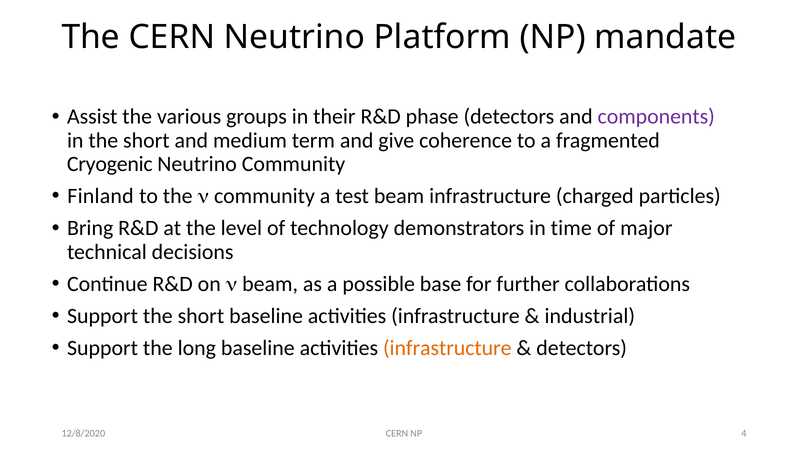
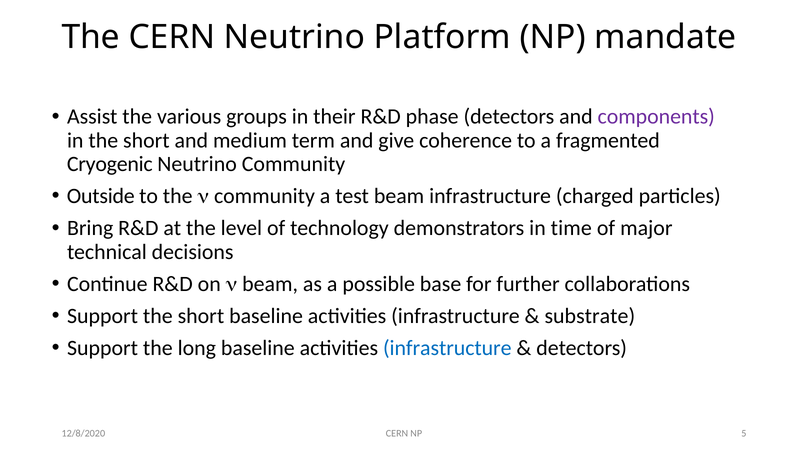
Finland: Finland -> Outside
industrial: industrial -> substrate
infrastructure at (447, 348) colour: orange -> blue
4: 4 -> 5
